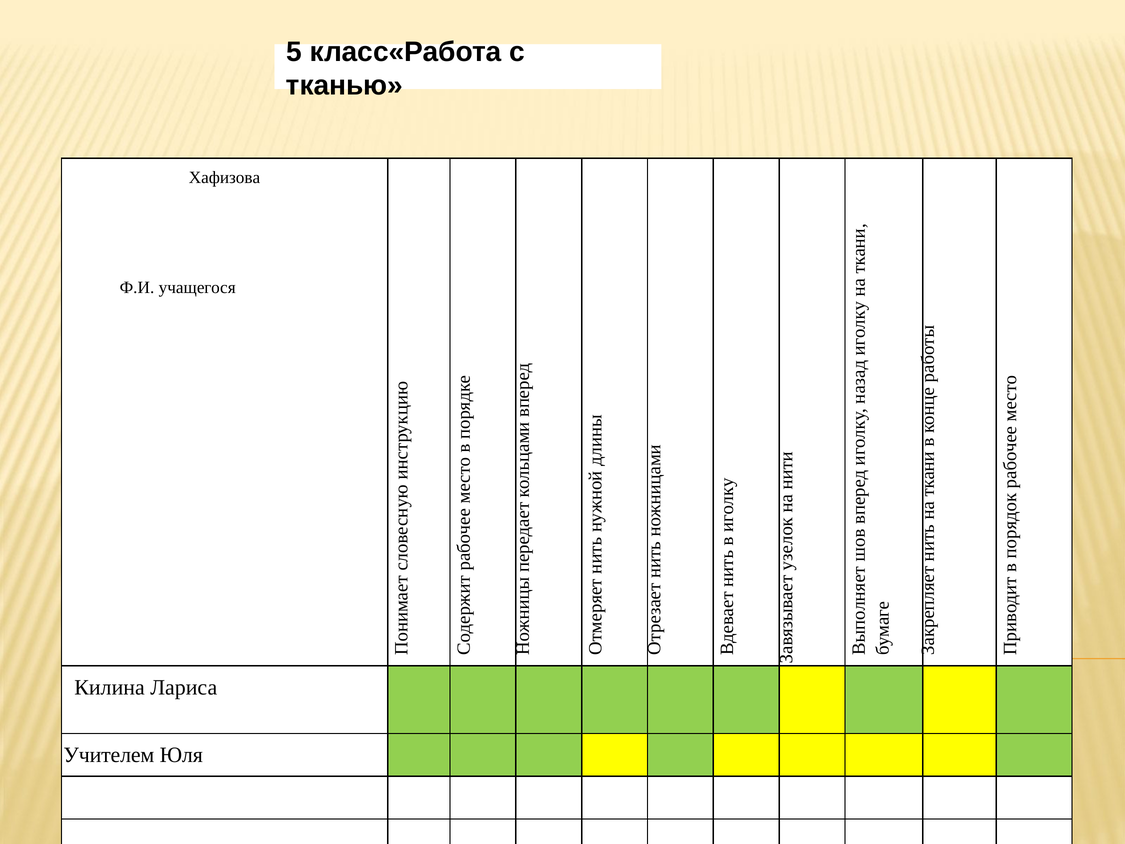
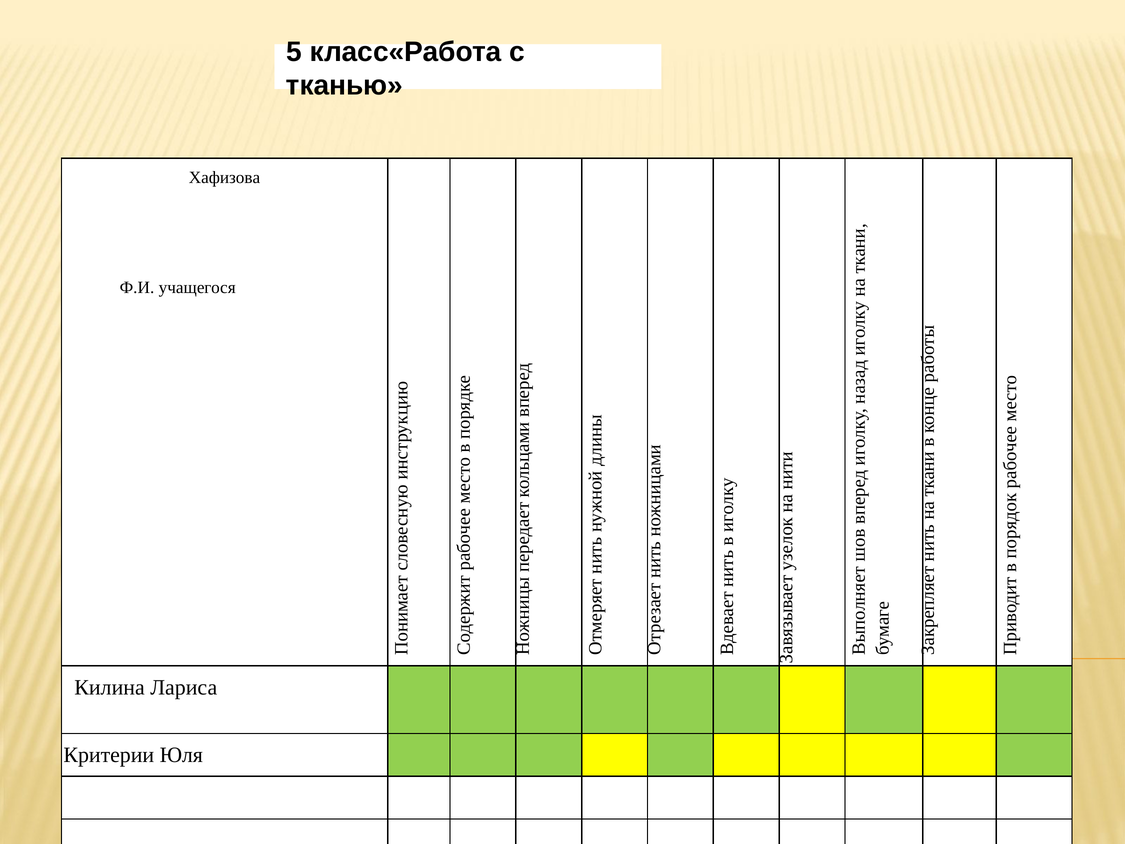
Учителем: Учителем -> Критерии
